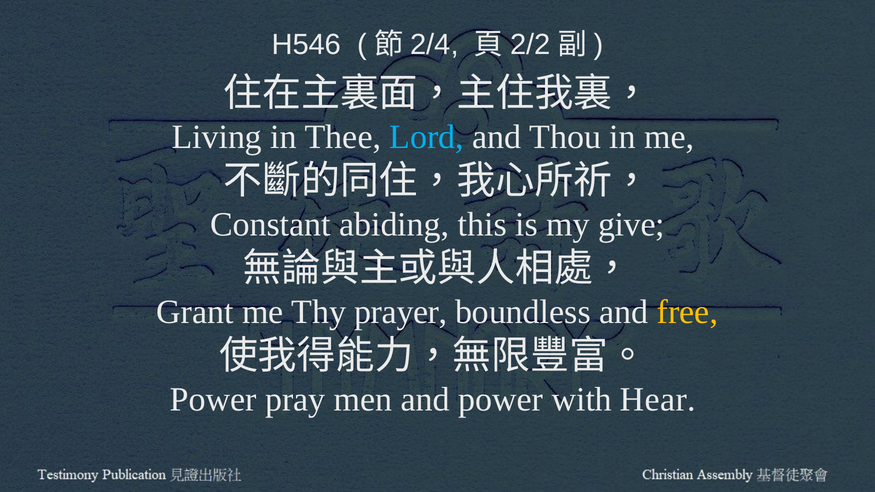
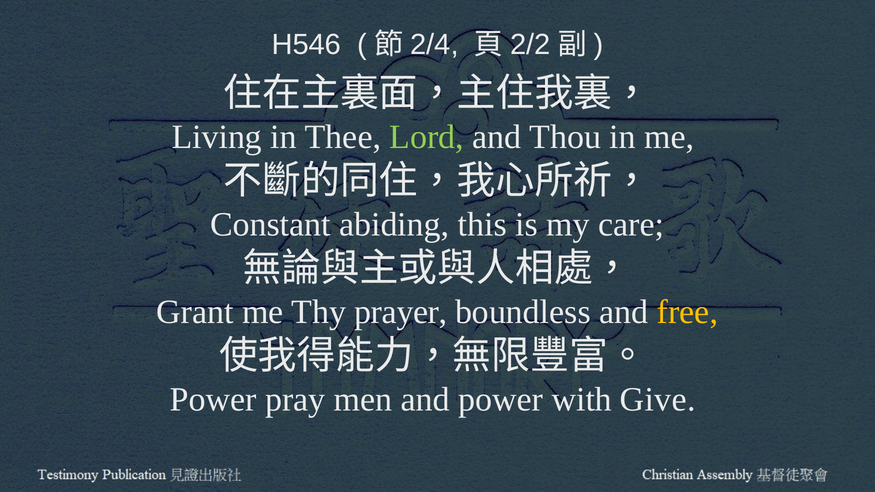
Lord colour: light blue -> light green
give: give -> care
Hear: Hear -> Give
